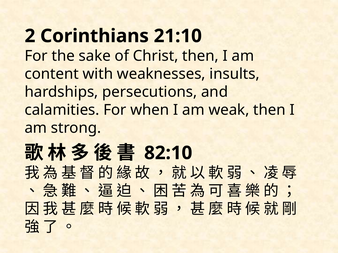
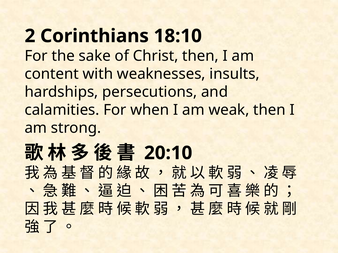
21:10: 21:10 -> 18:10
82:10: 82:10 -> 20:10
